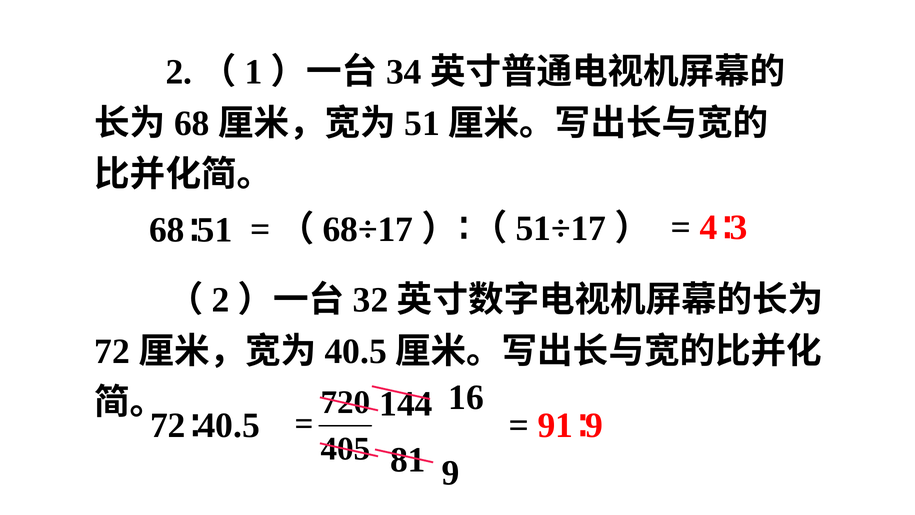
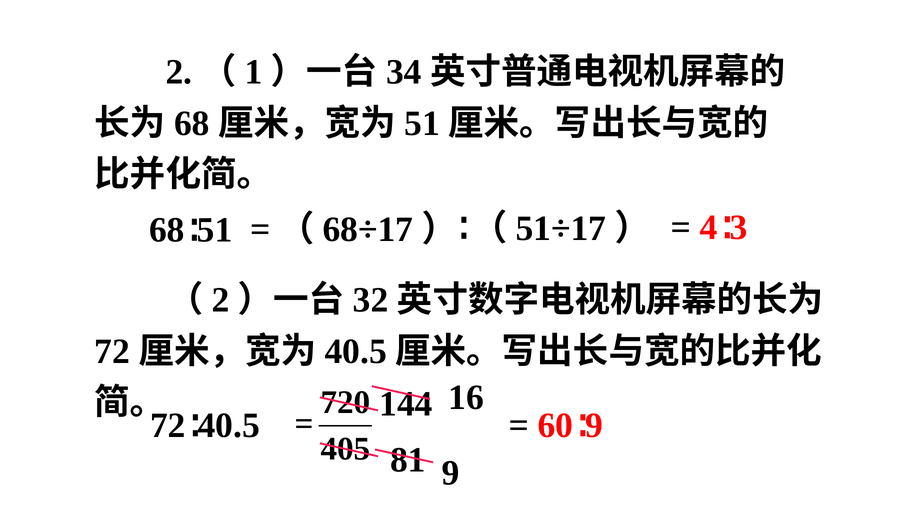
91: 91 -> 60
